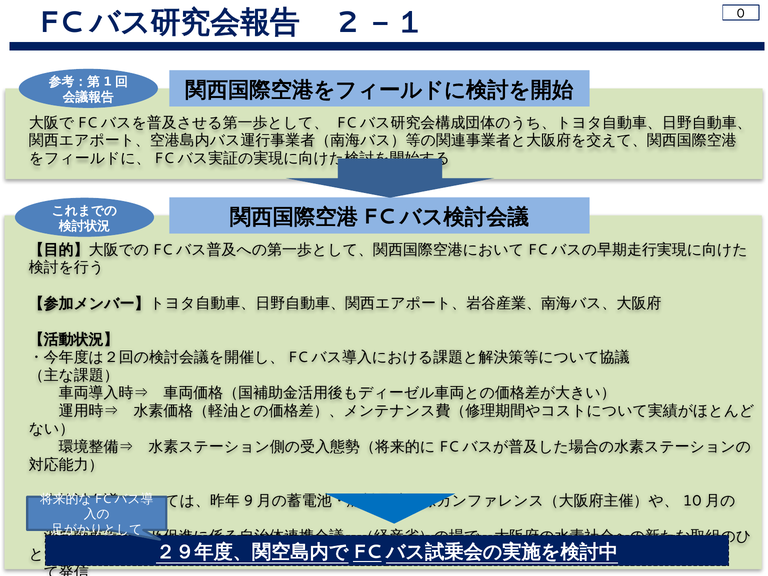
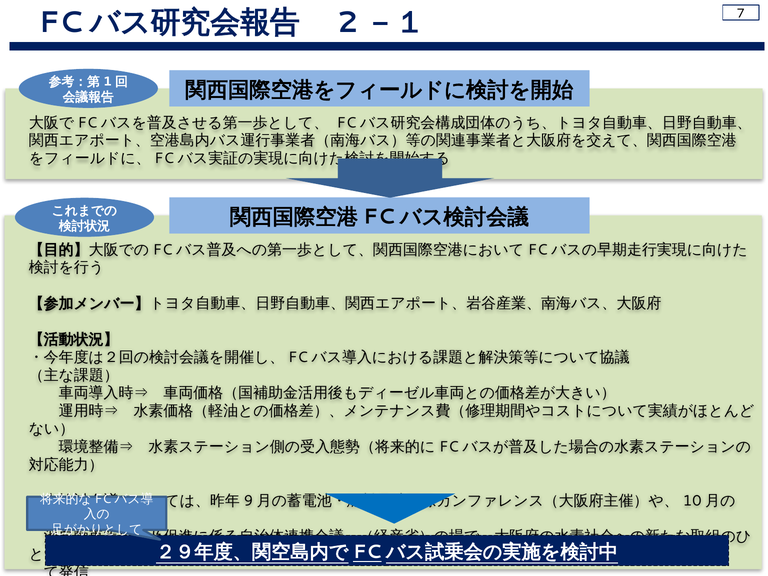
0: 0 -> 7
